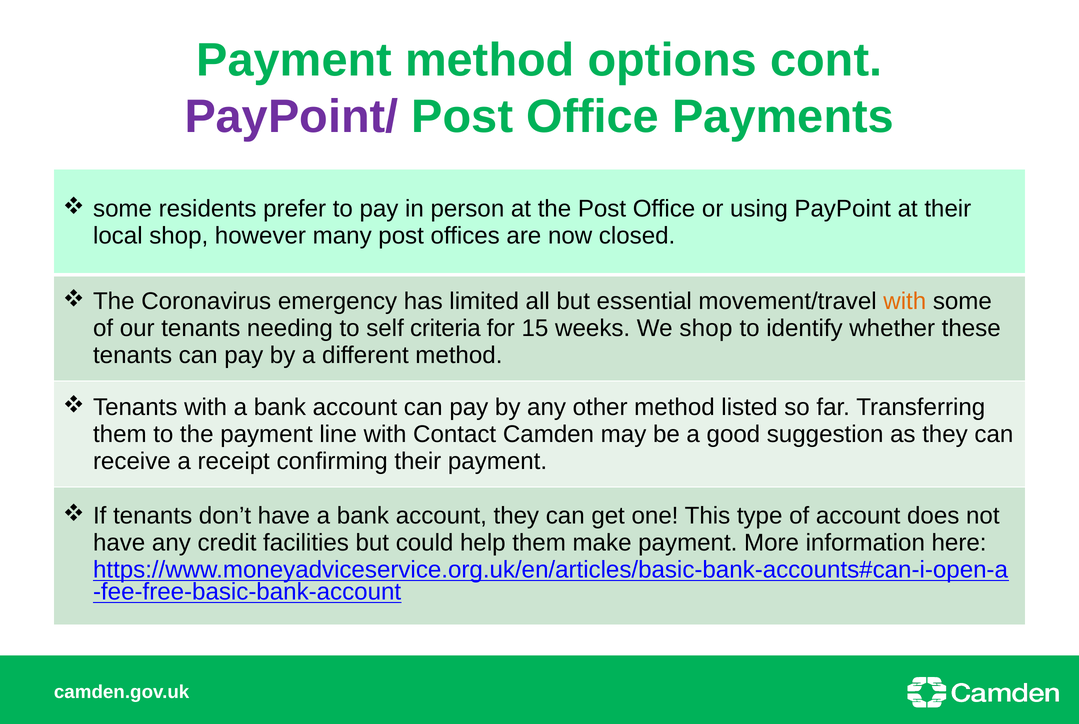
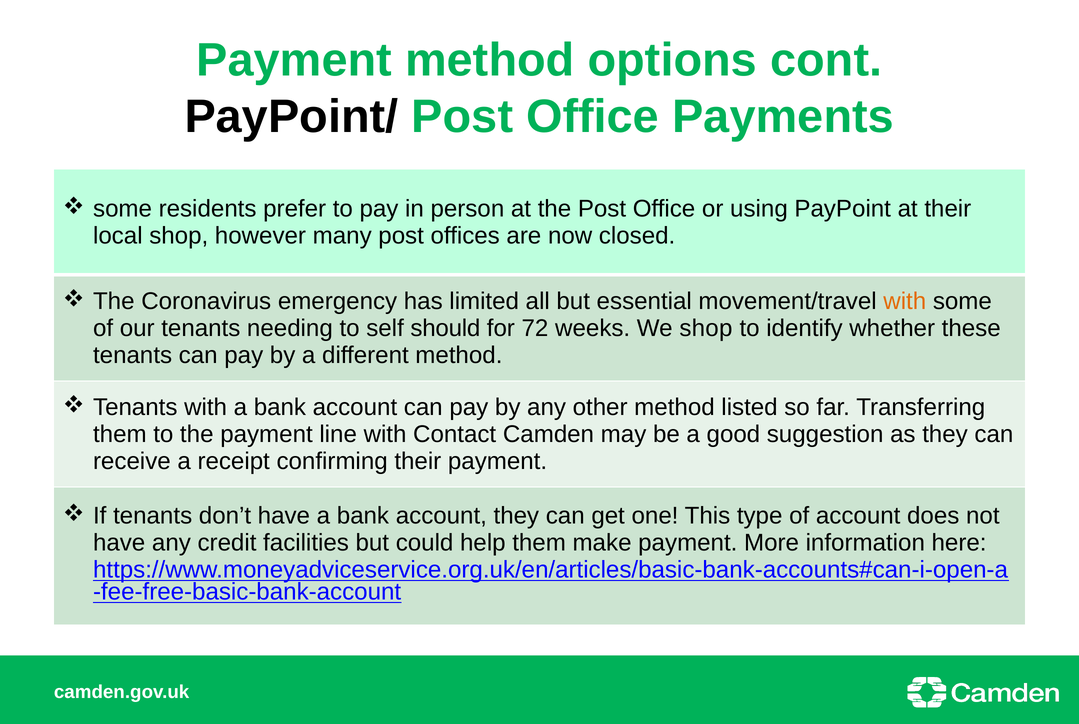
PayPoint/ colour: purple -> black
criteria: criteria -> should
15: 15 -> 72
